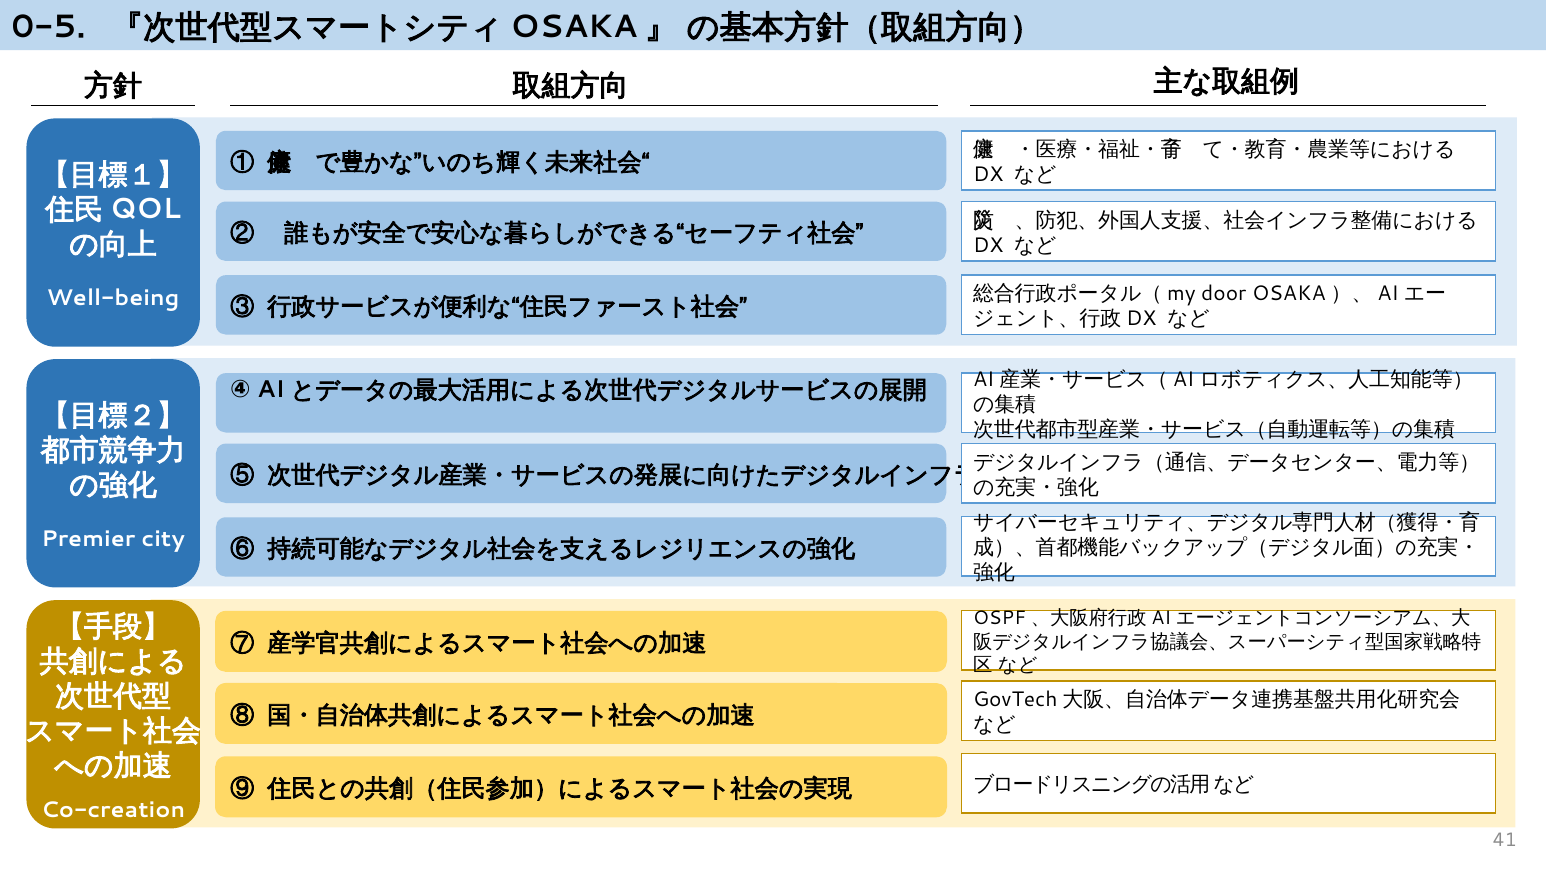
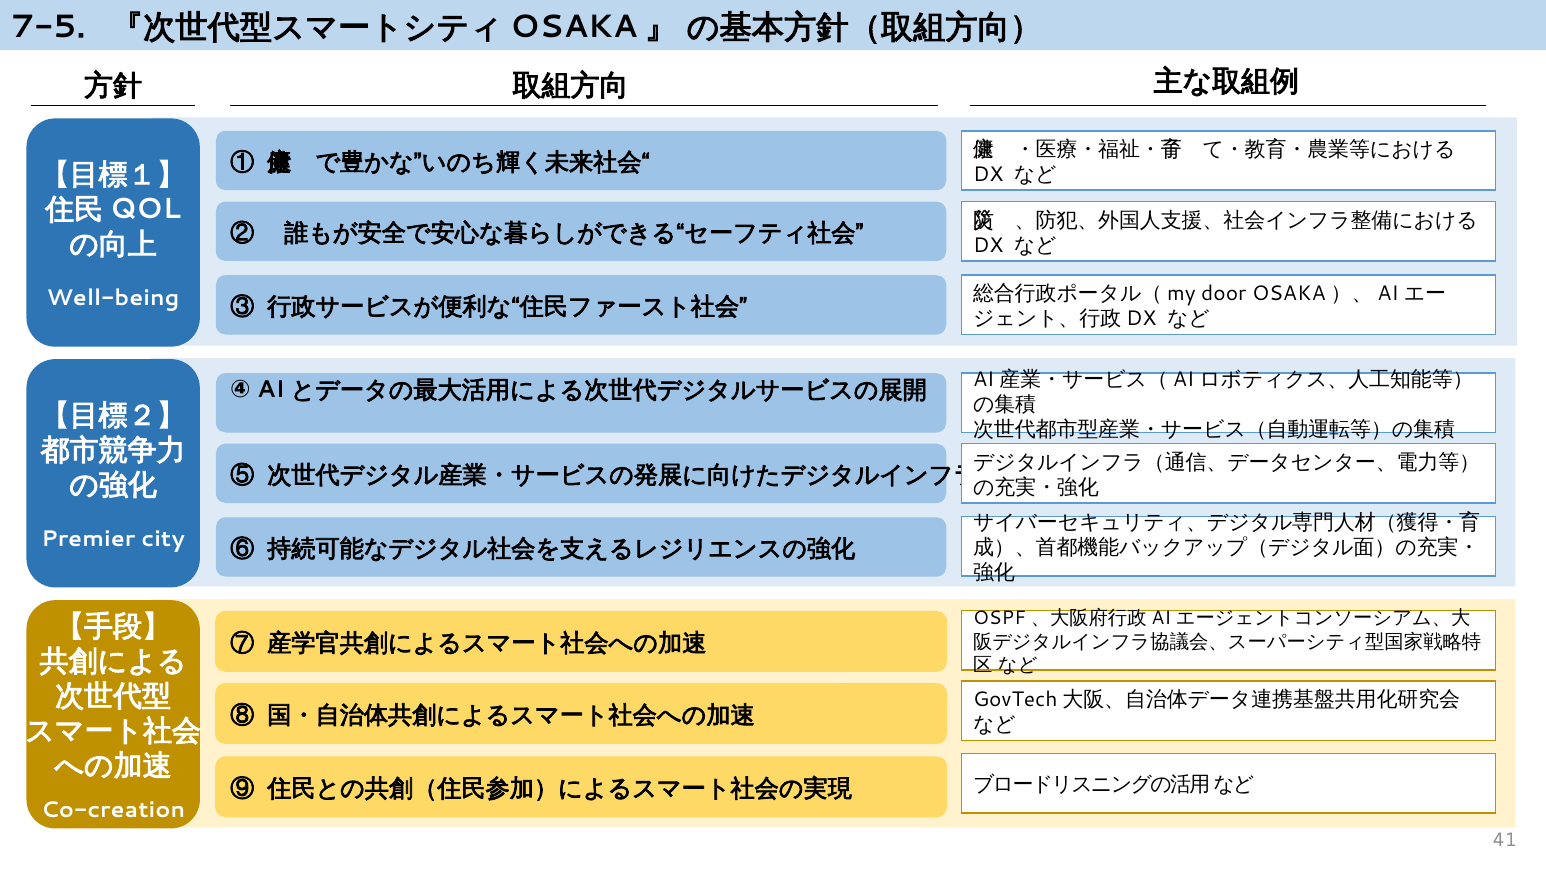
0-5: 0-5 -> 7-5
